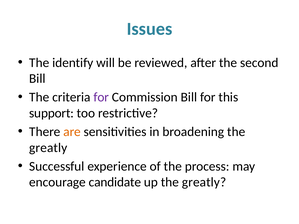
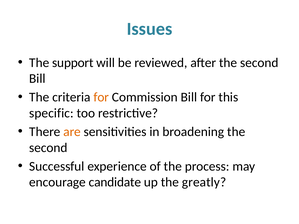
identify: identify -> support
for at (101, 97) colour: purple -> orange
support: support -> specific
greatly at (48, 148): greatly -> second
